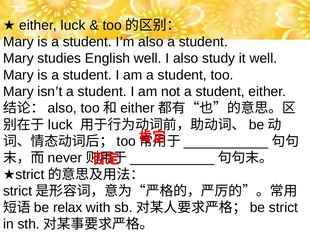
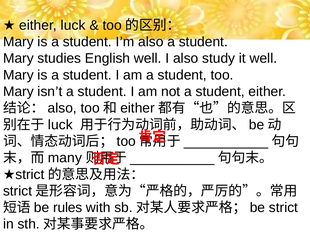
never: never -> many
relax: relax -> rules
